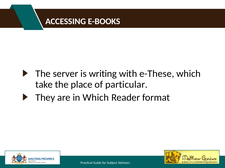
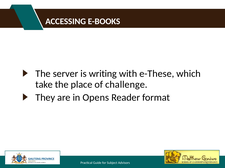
particular: particular -> challenge
in Which: Which -> Opens
